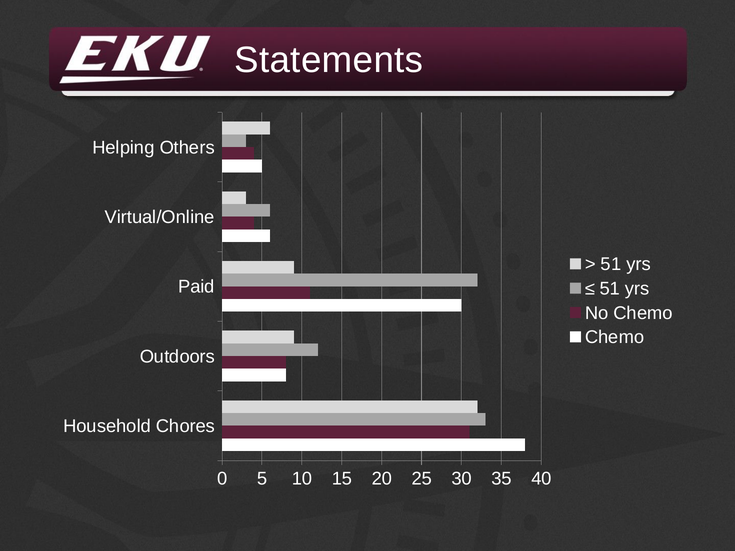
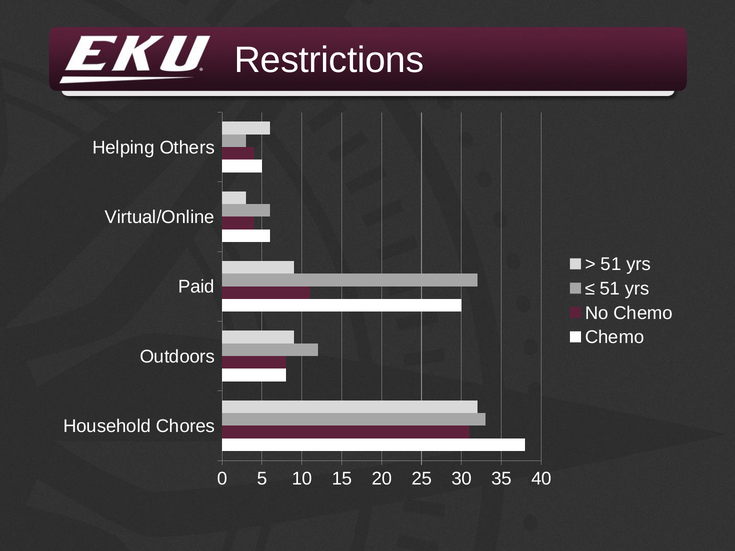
Statements: Statements -> Restrictions
